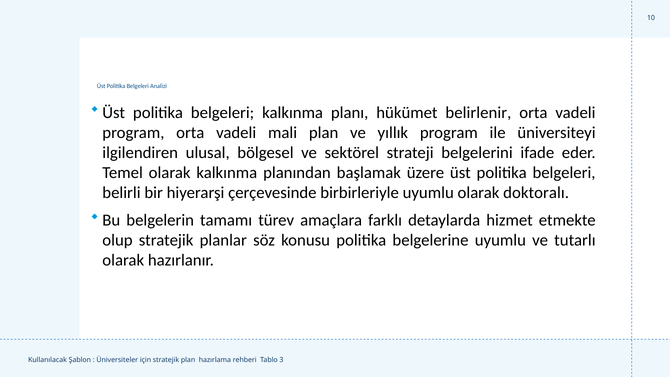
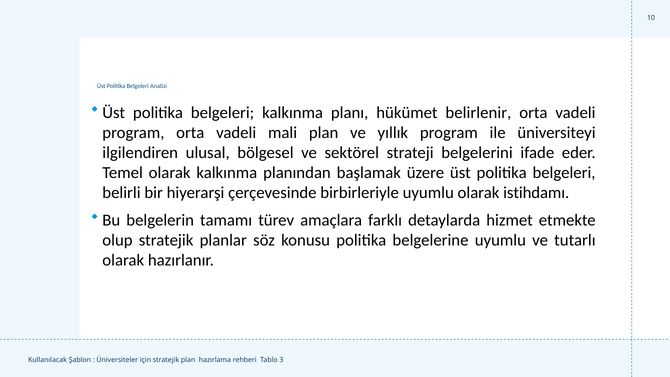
doktoralı: doktoralı -> istihdamı
